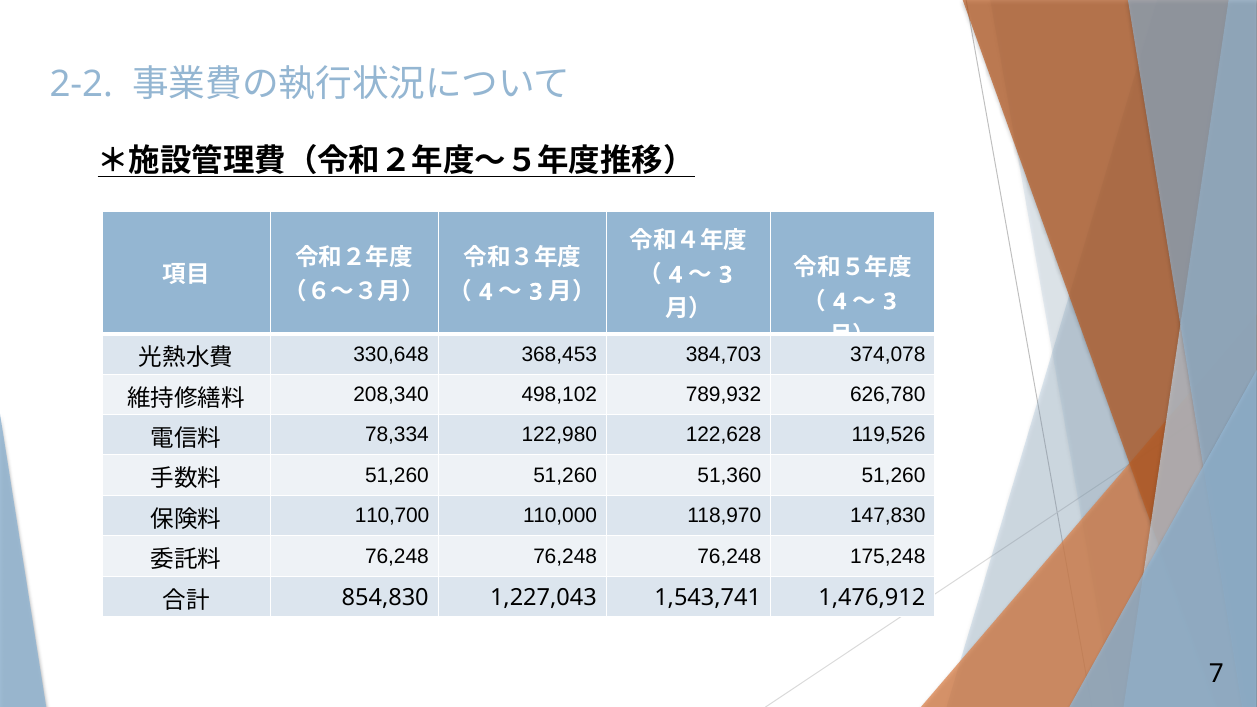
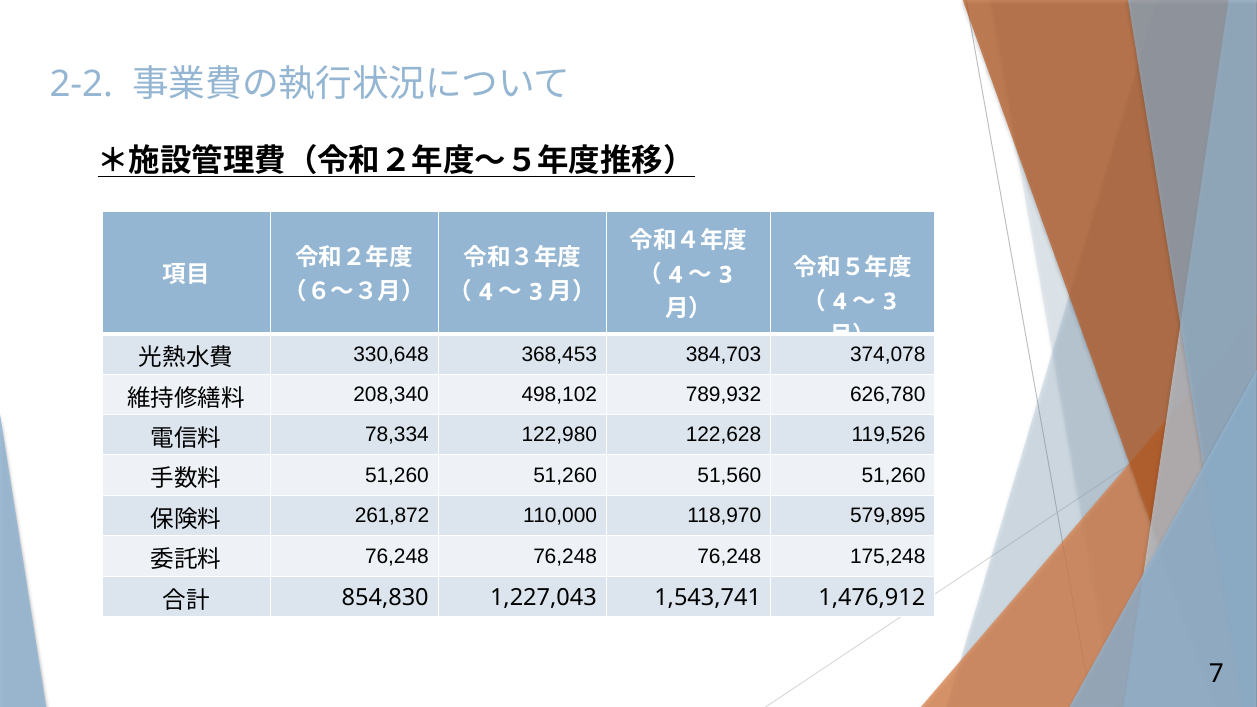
51,360: 51,360 -> 51,560
110,700: 110,700 -> 261,872
147,830: 147,830 -> 579,895
